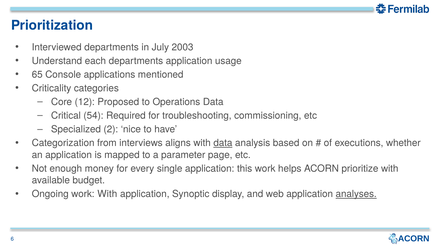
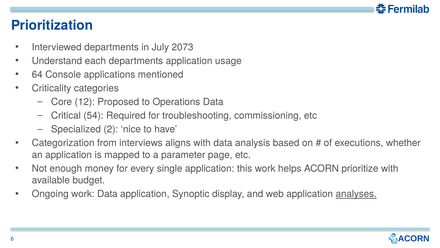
2003: 2003 -> 2073
65: 65 -> 64
data at (223, 143) underline: present -> none
work With: With -> Data
